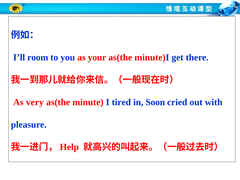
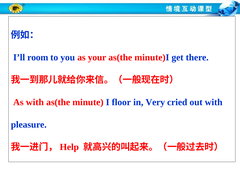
As very: very -> with
tired: tired -> floor
Soon: Soon -> Very
